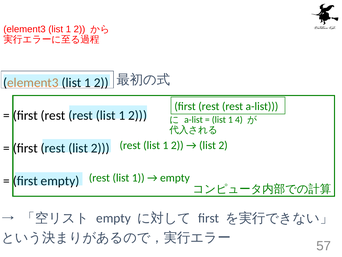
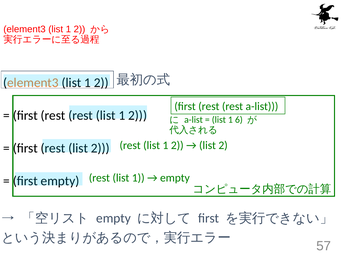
4: 4 -> 6
